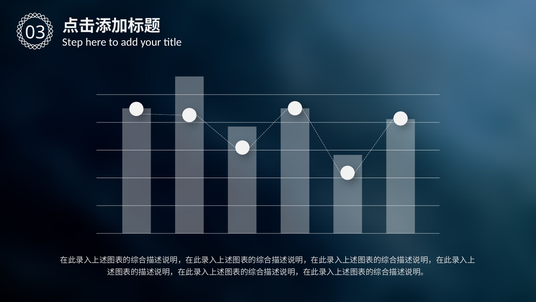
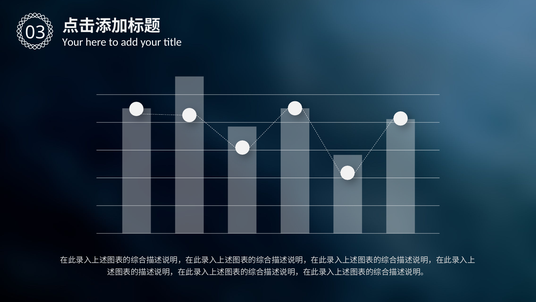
Step at (73, 42): Step -> Your
